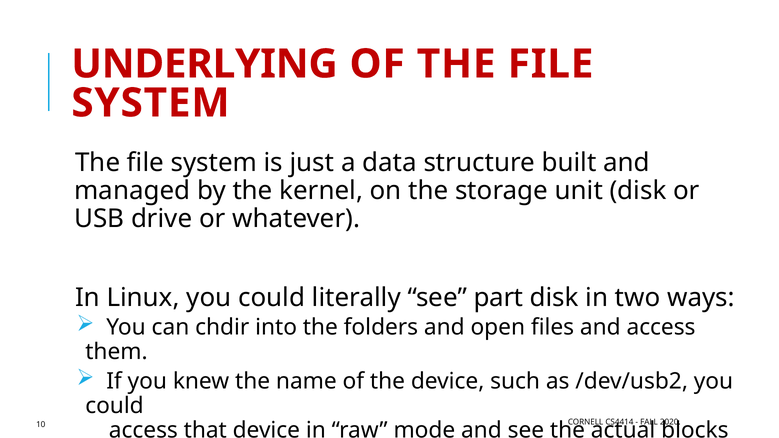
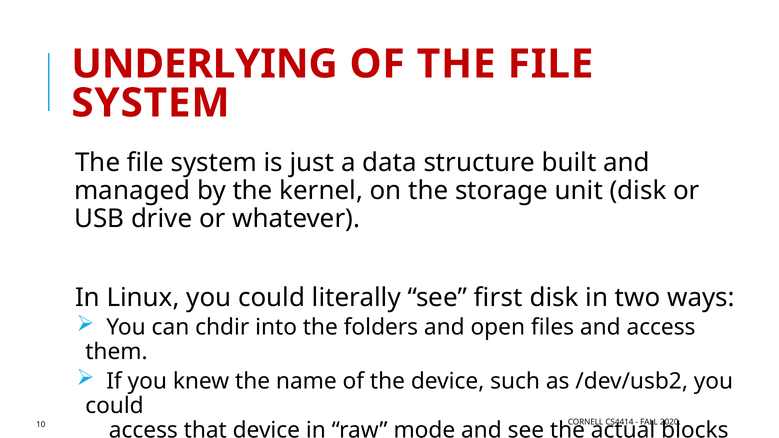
part: part -> first
